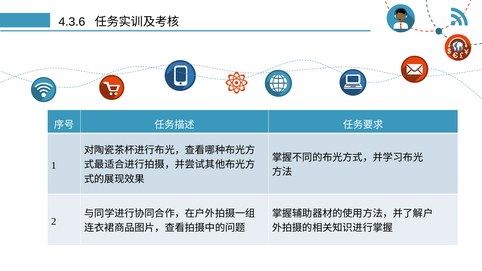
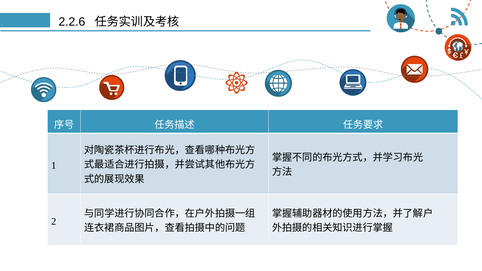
4.3.6: 4.3.6 -> 2.2.6
